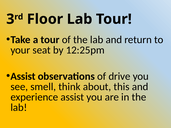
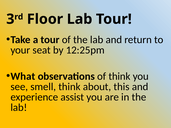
Assist at (23, 76): Assist -> What
of drive: drive -> think
